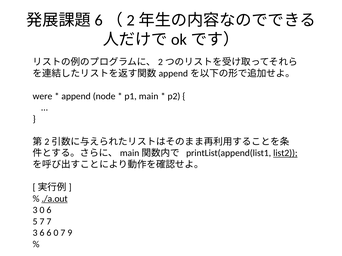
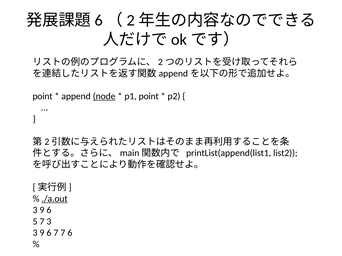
were at (42, 96): were -> point
node underline: none -> present
p1 main: main -> point
list2 underline: present -> none
0 at (42, 210): 0 -> 9
7 7: 7 -> 3
6 at (42, 233): 6 -> 9
6 0: 0 -> 7
7 9: 9 -> 6
